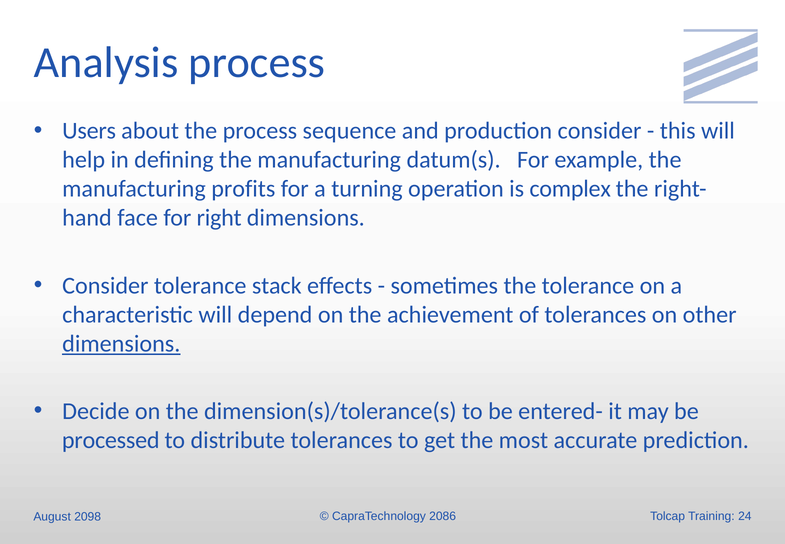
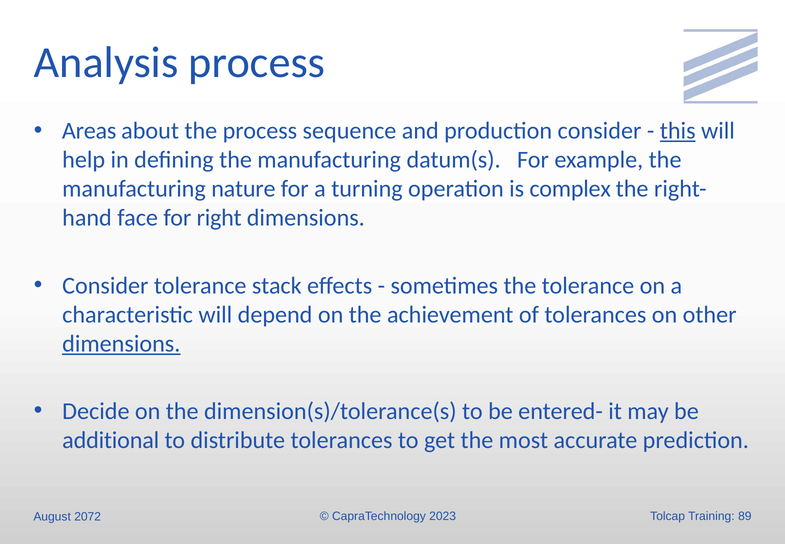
Users: Users -> Areas
this underline: none -> present
profits: profits -> nature
processed: processed -> additional
2098: 2098 -> 2072
2086: 2086 -> 2023
24: 24 -> 89
